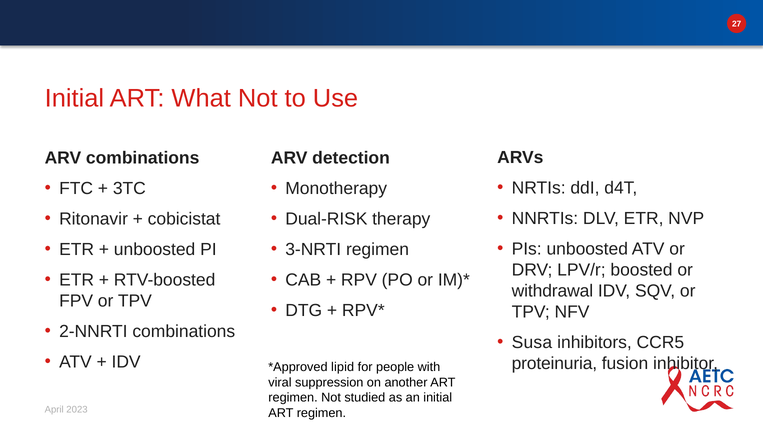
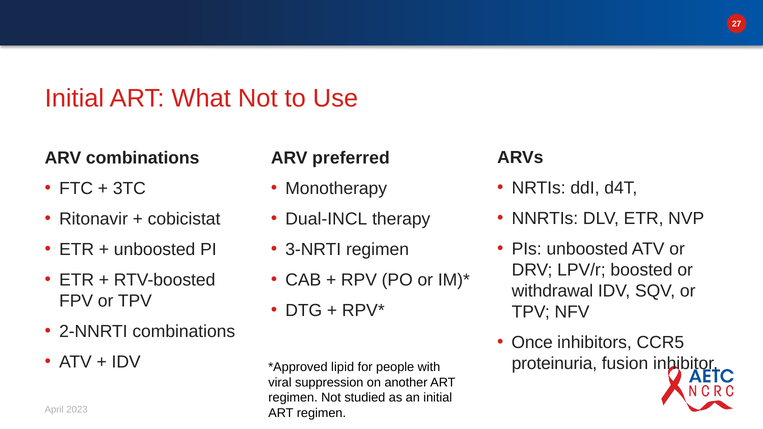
detection: detection -> preferred
Dual-RISK: Dual-RISK -> Dual-INCL
Susa: Susa -> Once
